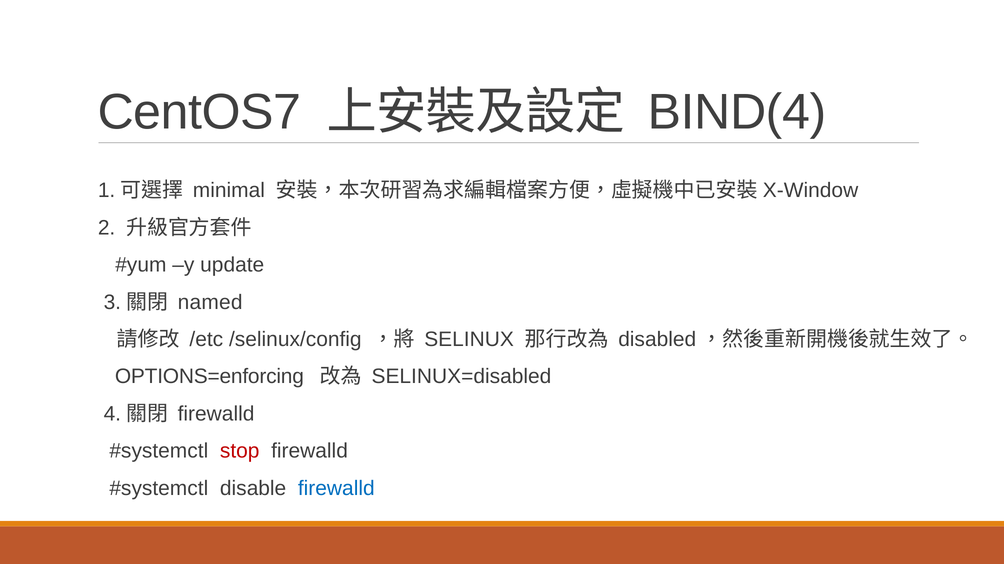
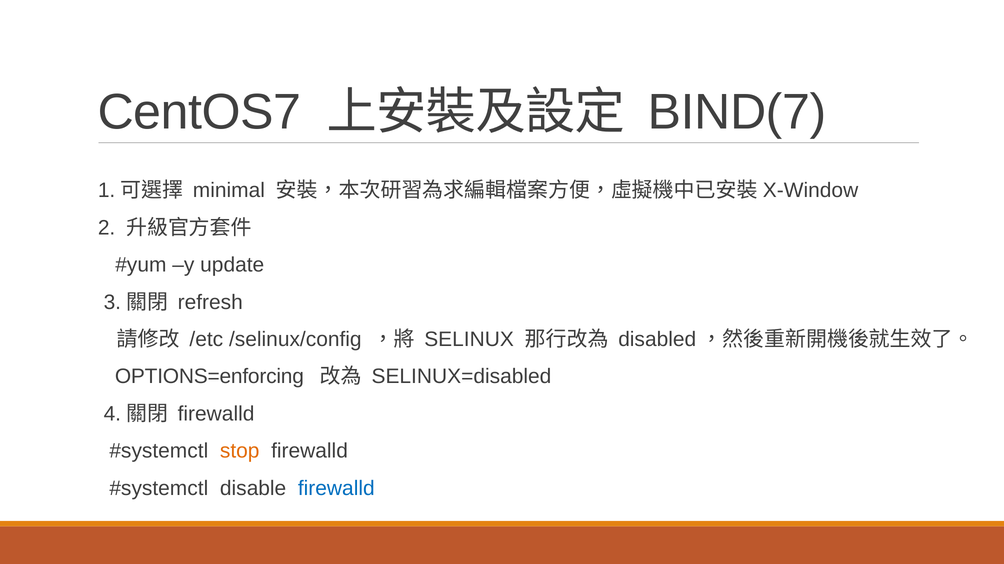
BIND(4: BIND(4 -> BIND(7
named: named -> refresh
stop colour: red -> orange
